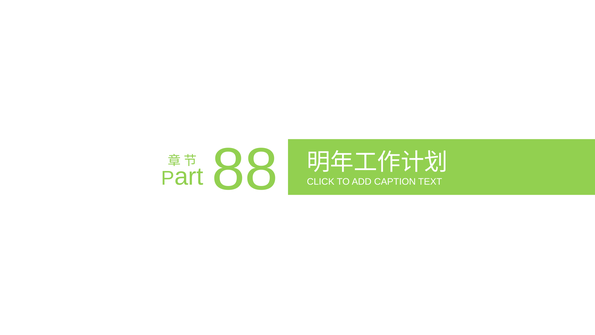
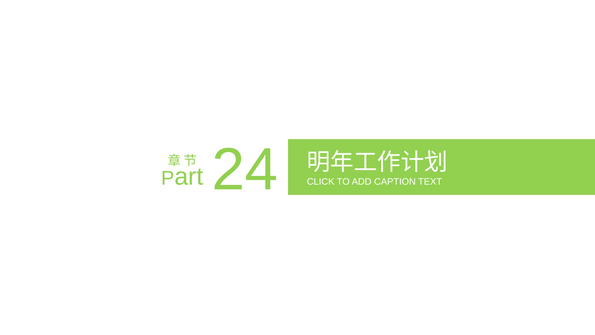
88: 88 -> 24
